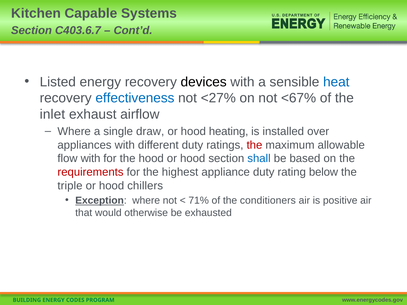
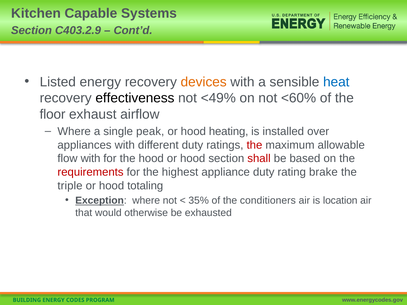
C403.6.7: C403.6.7 -> C403.2.9
devices colour: black -> orange
effectiveness colour: blue -> black
<27%: <27% -> <49%
<67%: <67% -> <60%
inlet: inlet -> floor
draw: draw -> peak
shall colour: blue -> red
below: below -> brake
chillers: chillers -> totaling
71%: 71% -> 35%
positive: positive -> location
